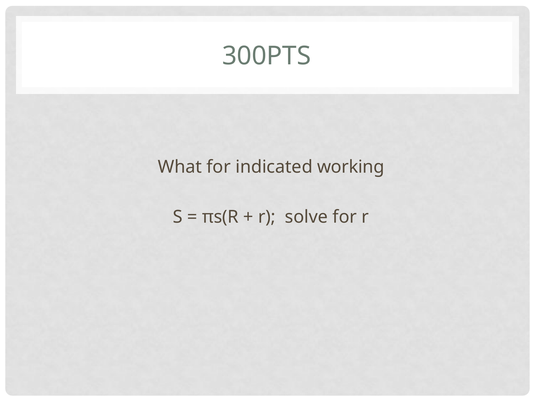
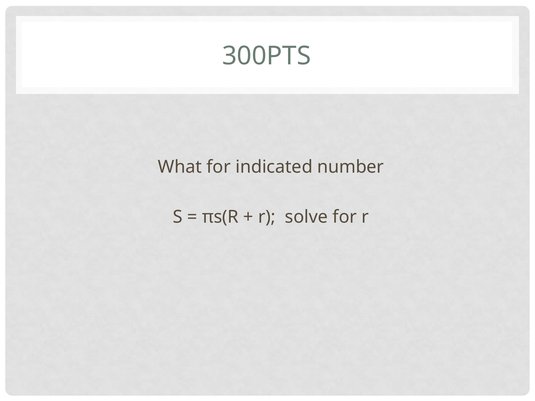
working: working -> number
